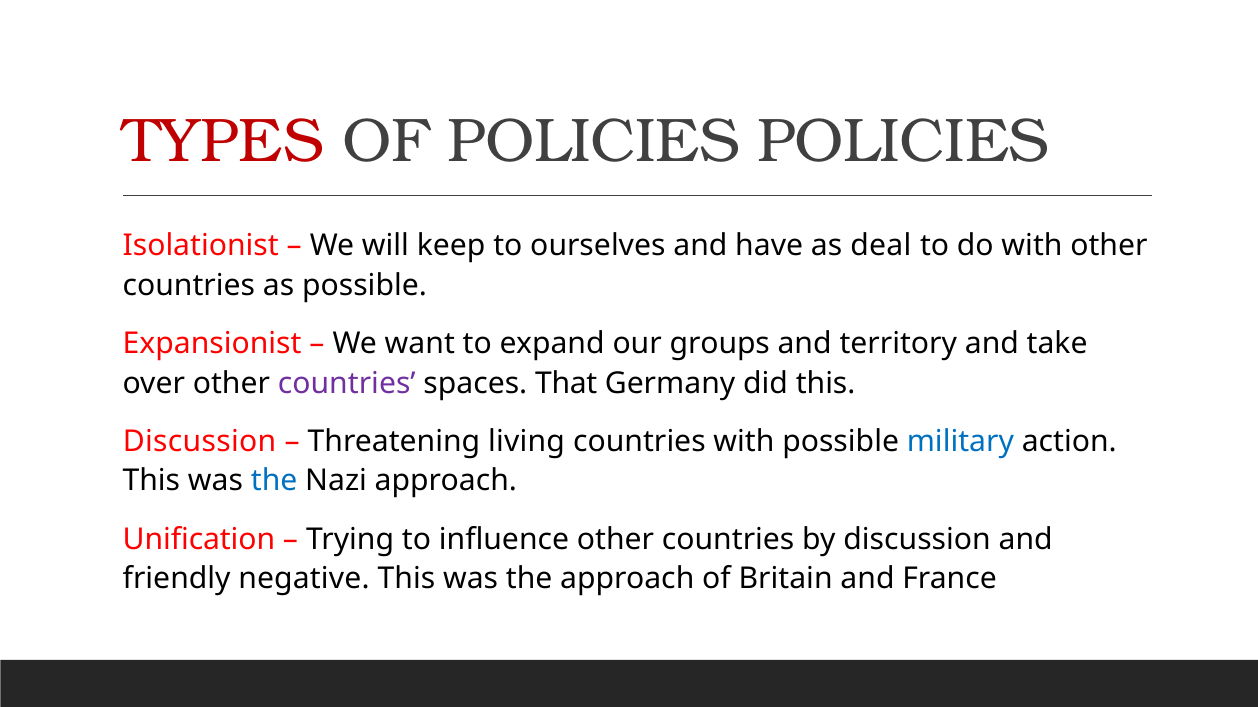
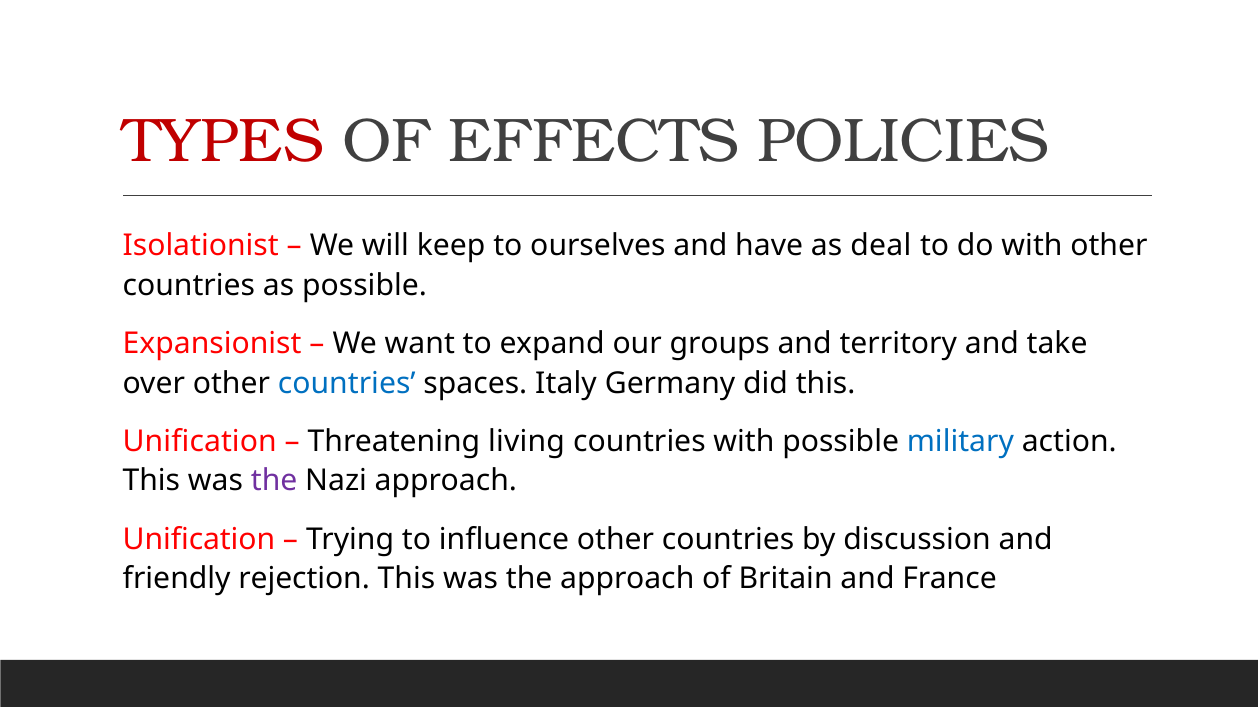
OF POLICIES: POLICIES -> EFFECTS
countries at (347, 384) colour: purple -> blue
That: That -> Italy
Discussion at (200, 442): Discussion -> Unification
the at (274, 481) colour: blue -> purple
negative: negative -> rejection
